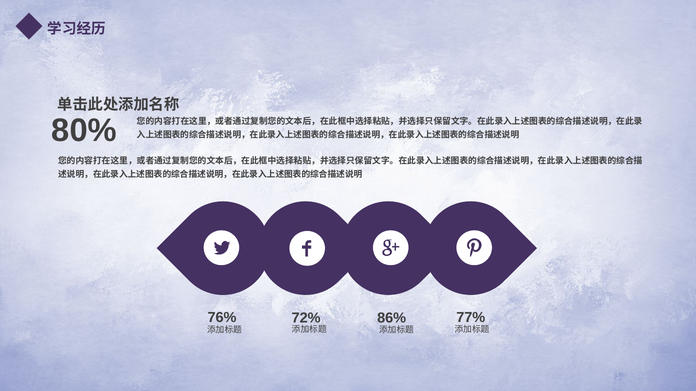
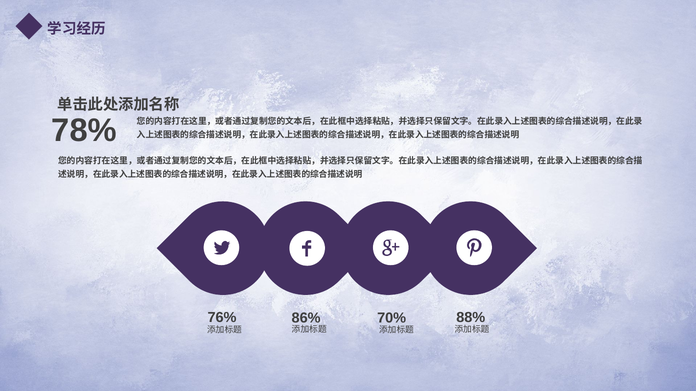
80%: 80% -> 78%
77%: 77% -> 88%
86%: 86% -> 70%
72%: 72% -> 86%
